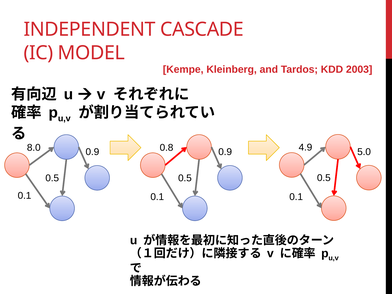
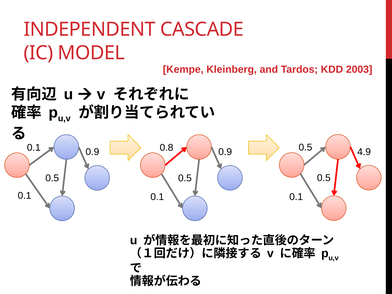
8.0 at (34, 148): 8.0 -> 0.1
5.0: 5.0 -> 4.9
0.9 4.9: 4.9 -> 0.5
